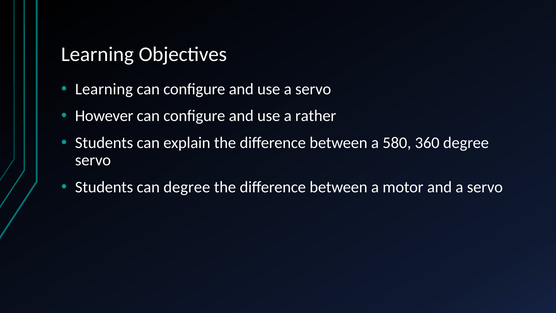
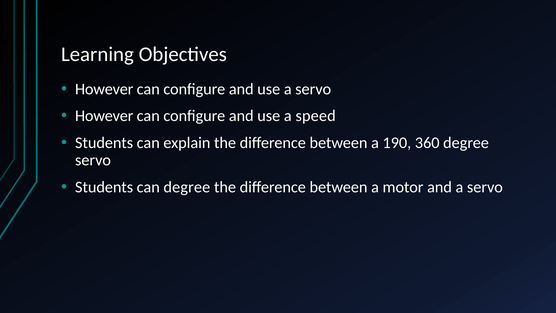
Learning at (104, 89): Learning -> However
rather: rather -> speed
580: 580 -> 190
